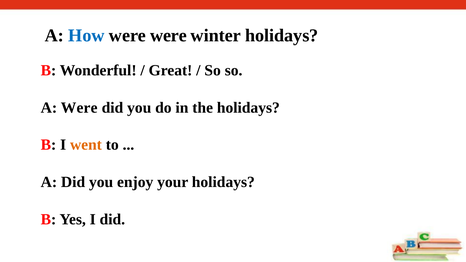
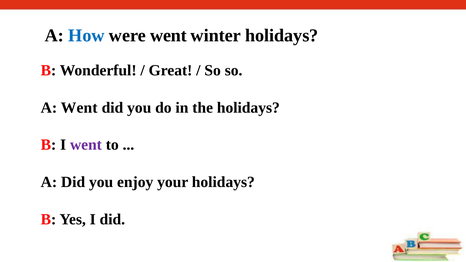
were were: were -> went
A Were: Were -> Went
went at (86, 145) colour: orange -> purple
